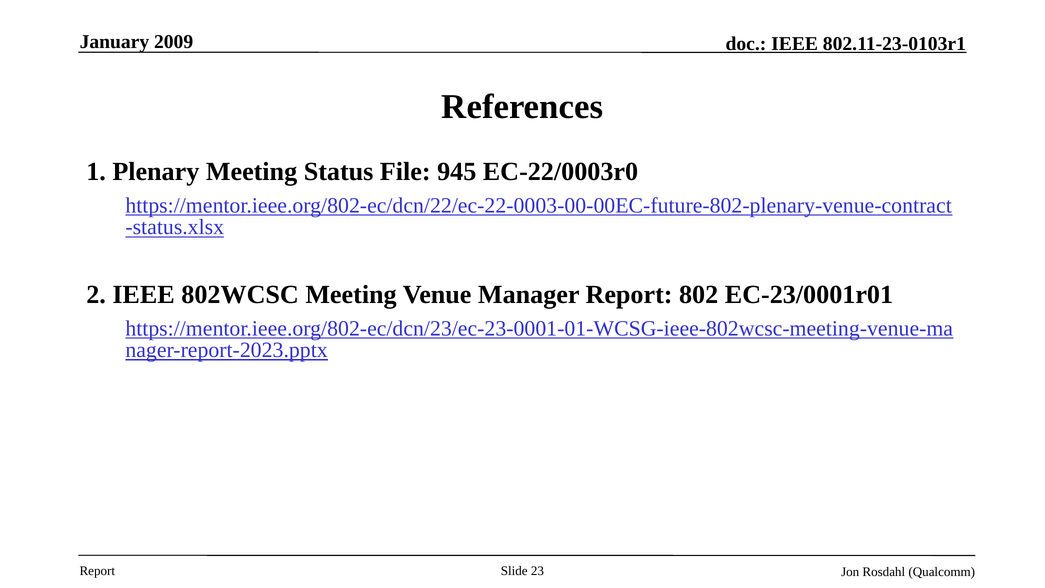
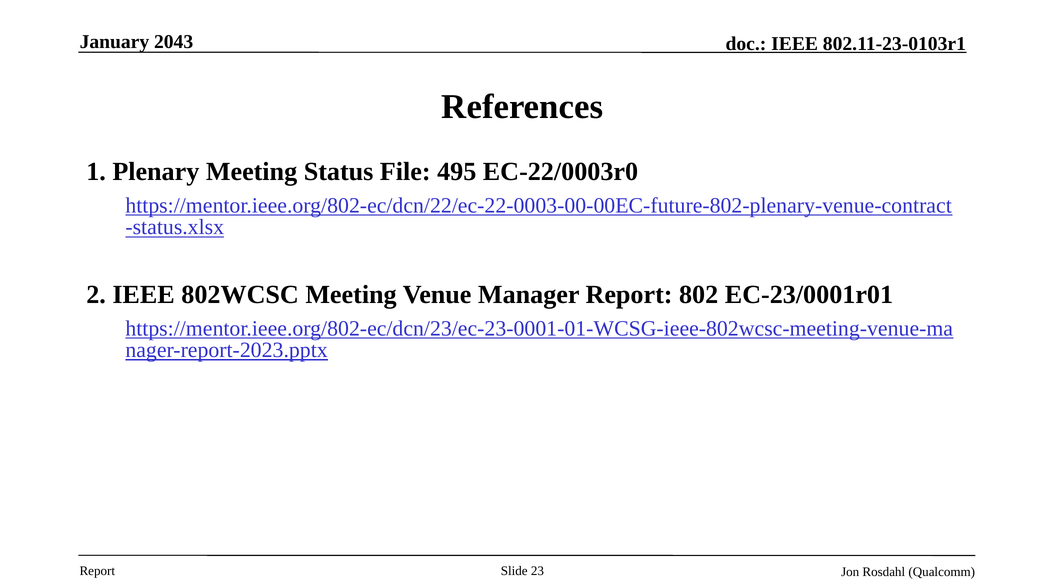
2009: 2009 -> 2043
945: 945 -> 495
